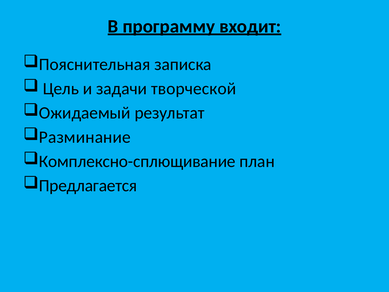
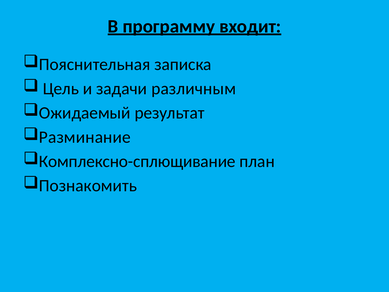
творческой: творческой -> различным
Предлагается: Предлагается -> Познакомить
